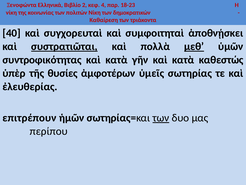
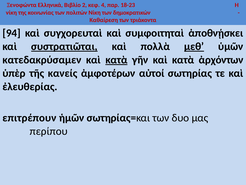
40: 40 -> 94
συντροφικότητας: συντροφικότητας -> κατεδακρύσαμεν
κατὰ at (116, 60) underline: none -> present
καθεστώς: καθεστώς -> ἀρχόντων
θυσίες: θυσίες -> κανείς
ὑμεῖς: ὑμεῖς -> αὐτοί
των at (161, 118) underline: present -> none
